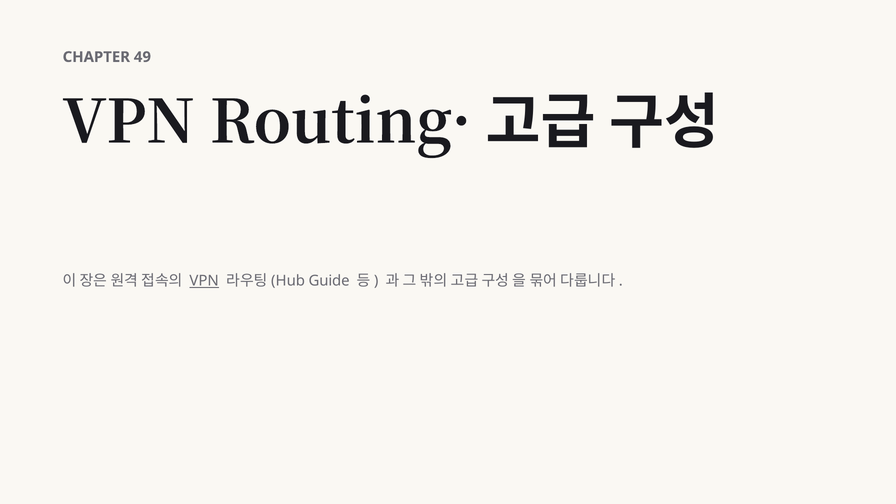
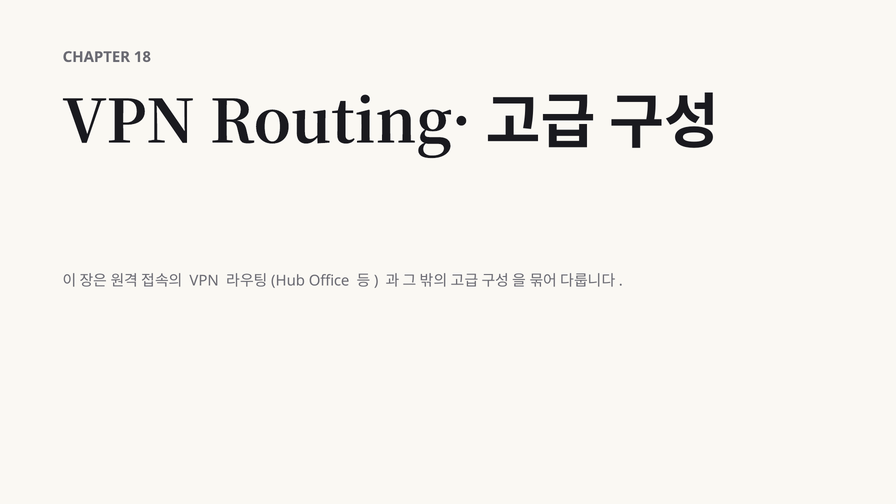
49: 49 -> 18
VPN at (204, 281) underline: present -> none
Guide: Guide -> Office
